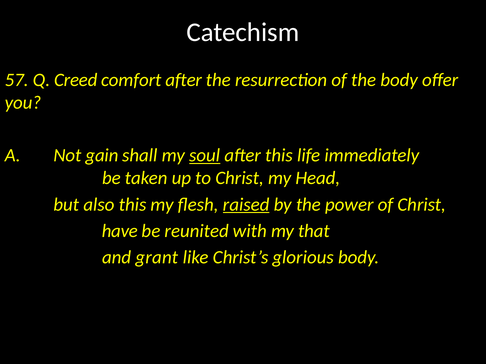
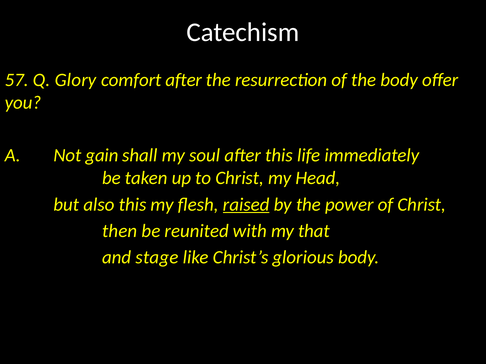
Creed: Creed -> Glory
soul underline: present -> none
have: have -> then
grant: grant -> stage
